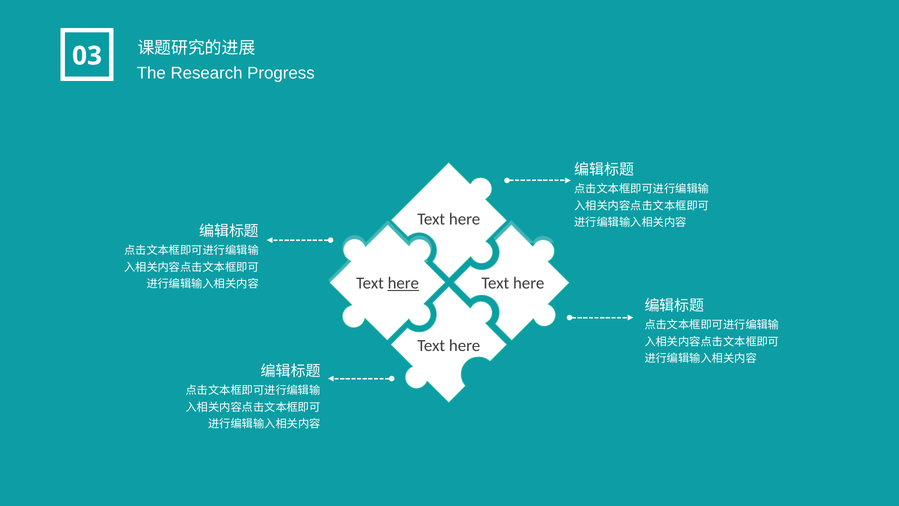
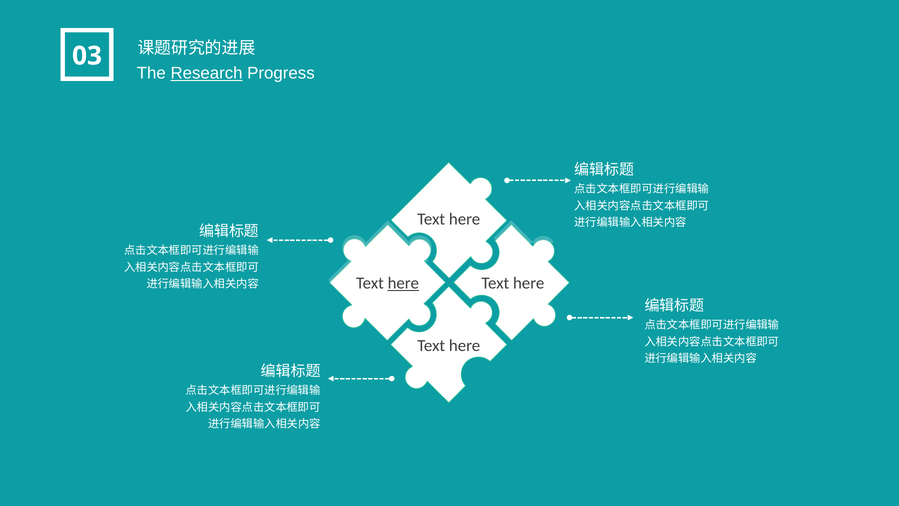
Research underline: none -> present
